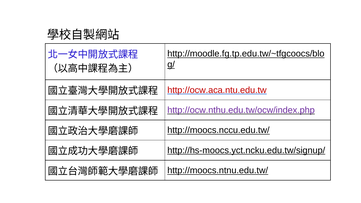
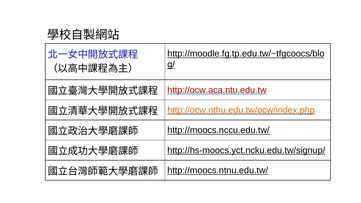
http://ocw.nthu.edu.tw/ocw/index.php colour: purple -> orange
